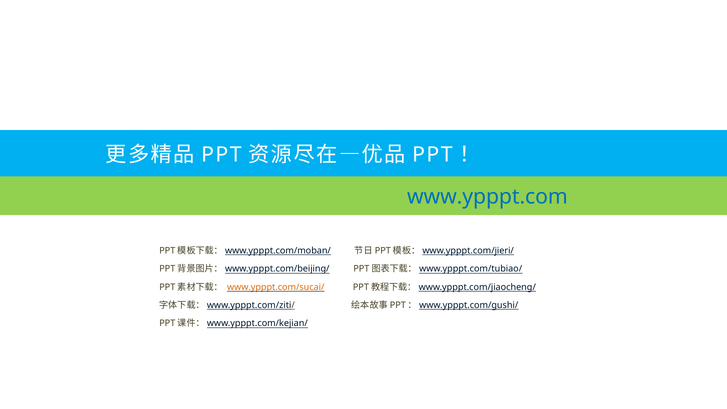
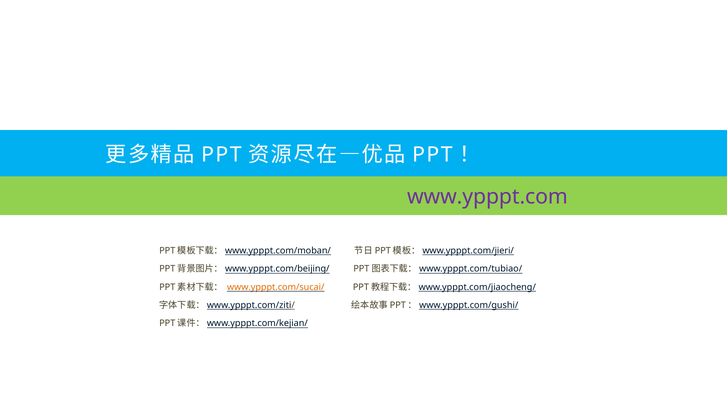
www.ypppt.com colour: blue -> purple
